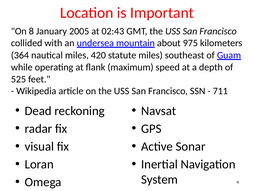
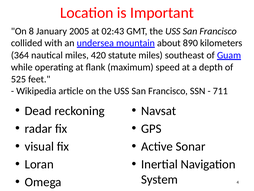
975: 975 -> 890
